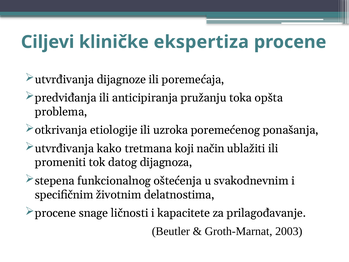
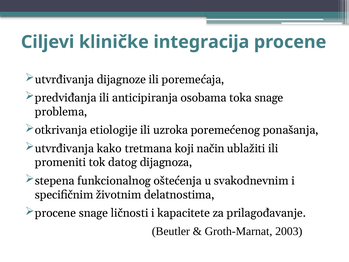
ekspertiza: ekspertiza -> integracija
pružanju: pružanju -> osobama
toka opšta: opšta -> snage
